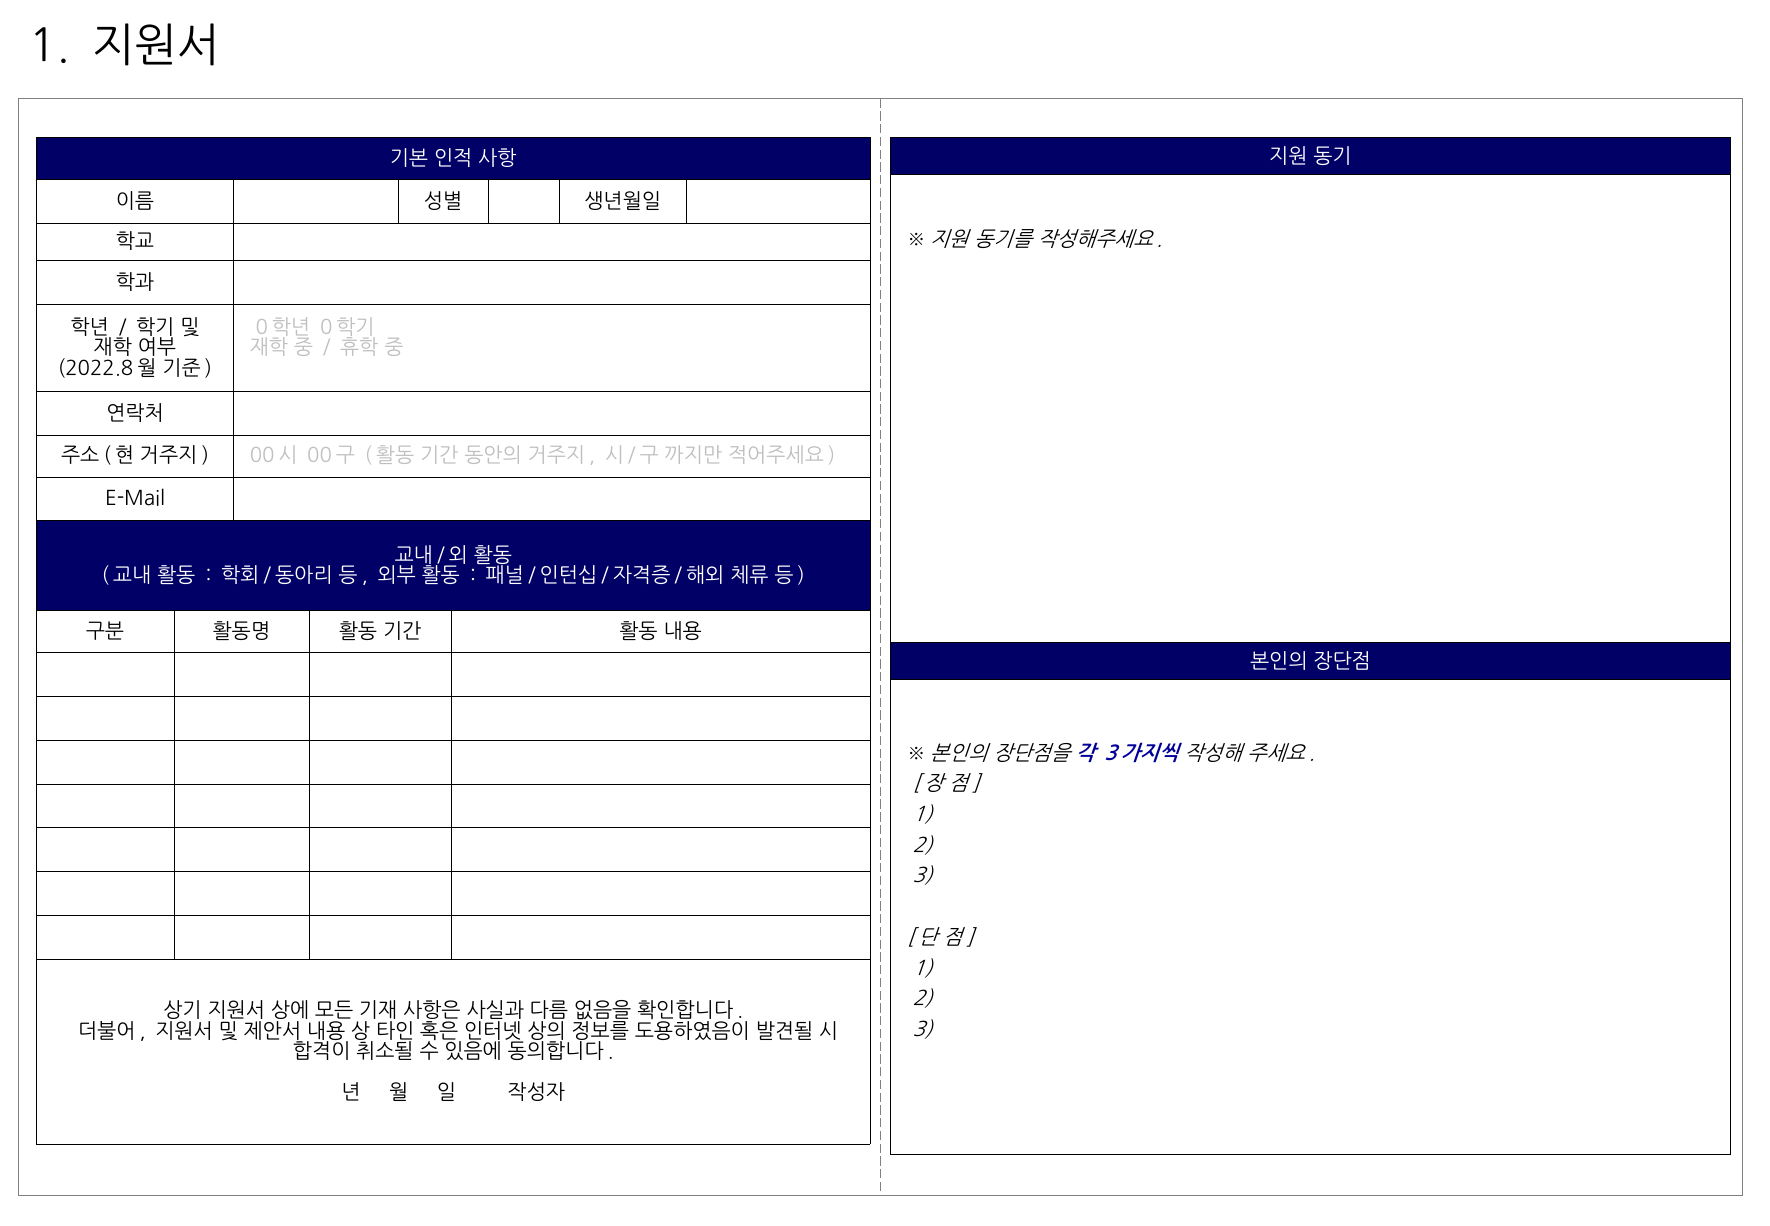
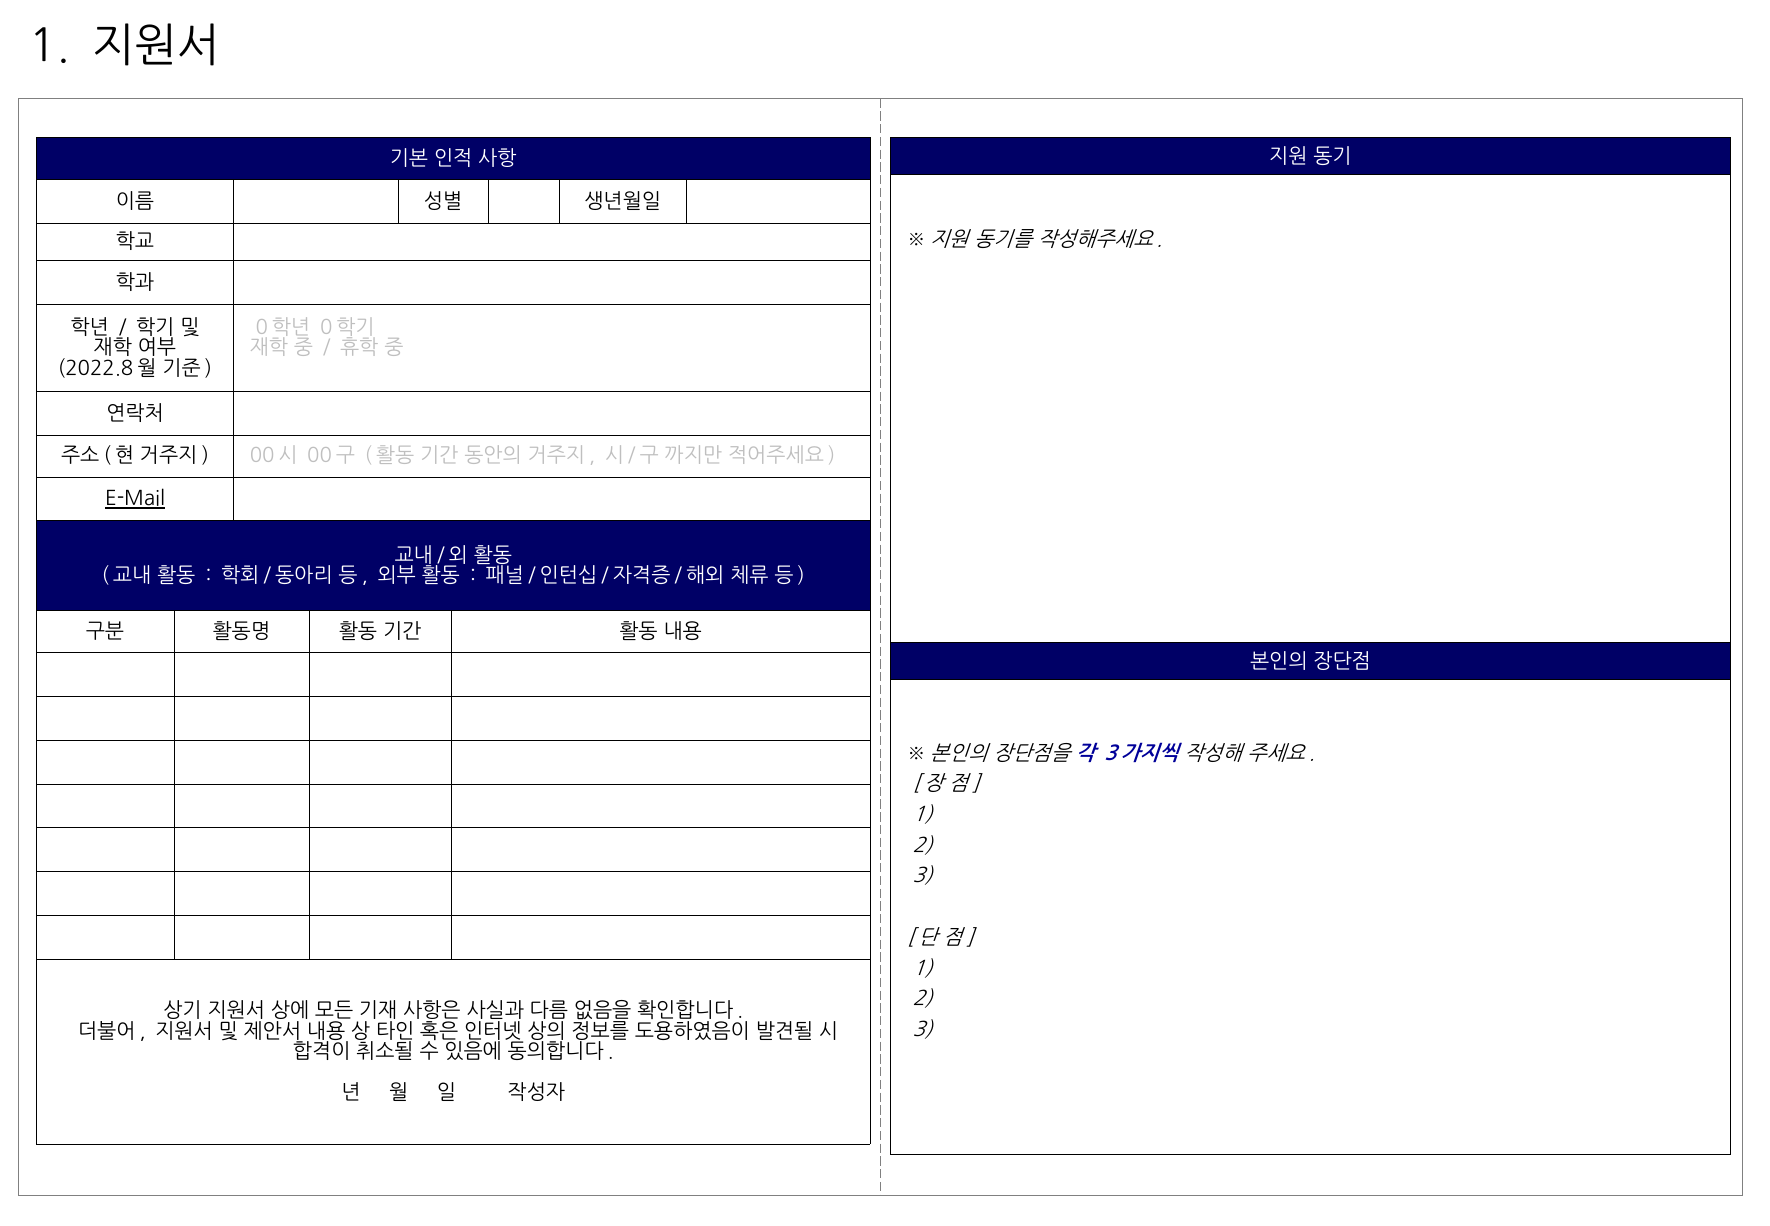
E-Mail underline: none -> present
